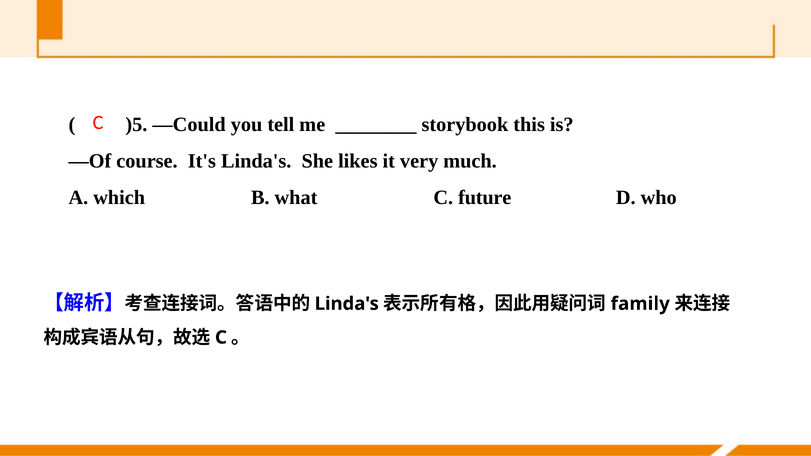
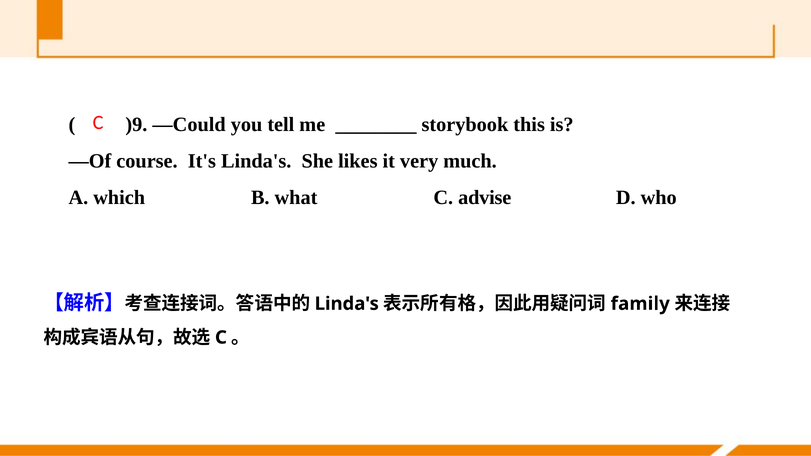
)5: )5 -> )9
future: future -> advise
